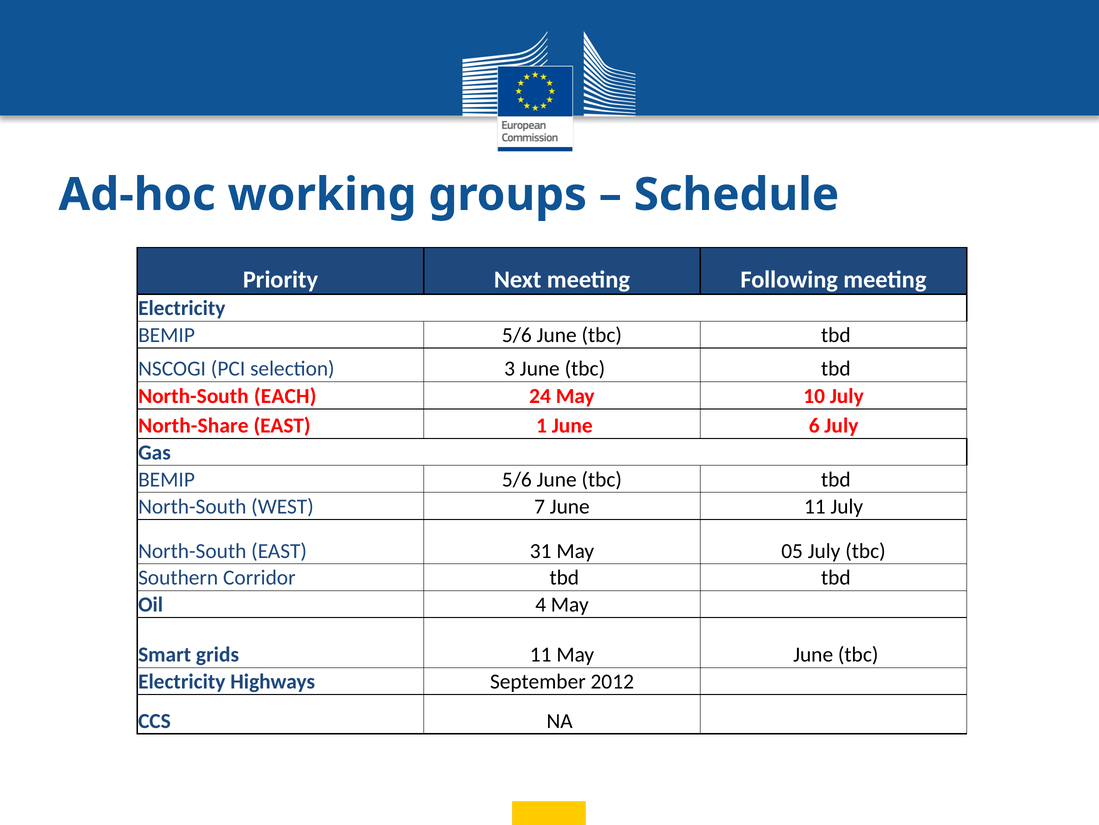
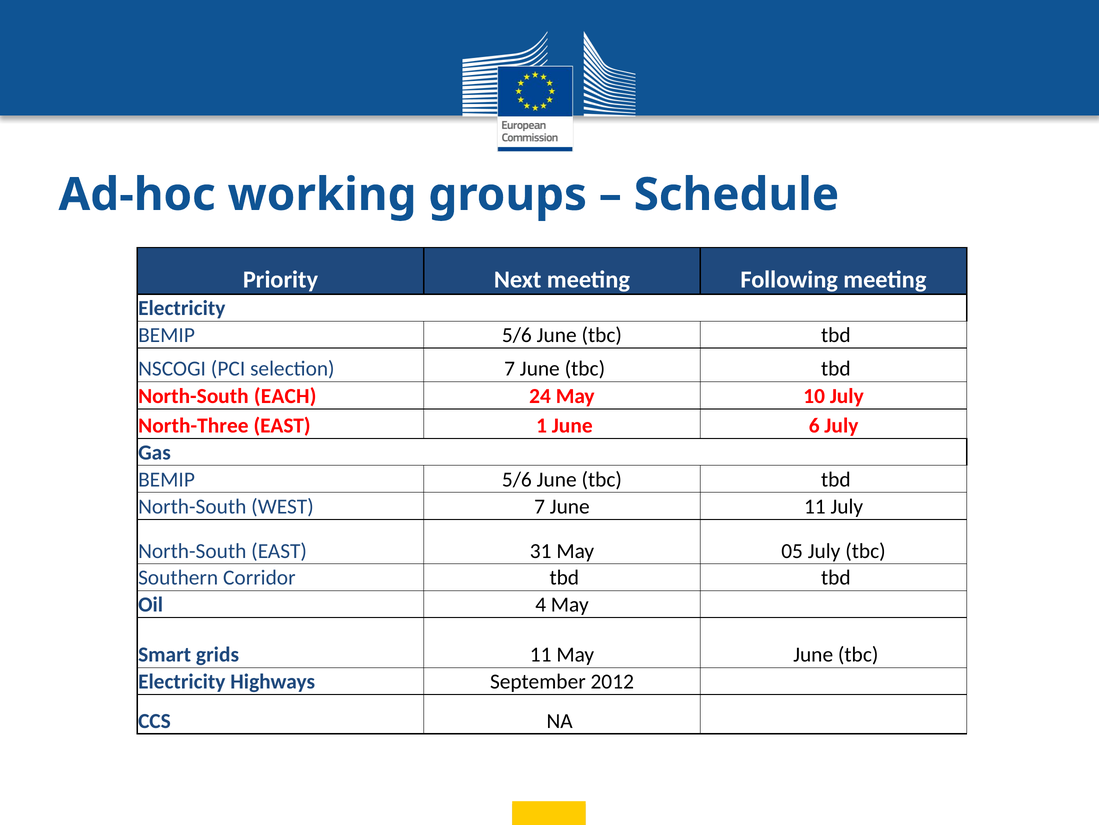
selection 3: 3 -> 7
North-Share: North-Share -> North-Three
